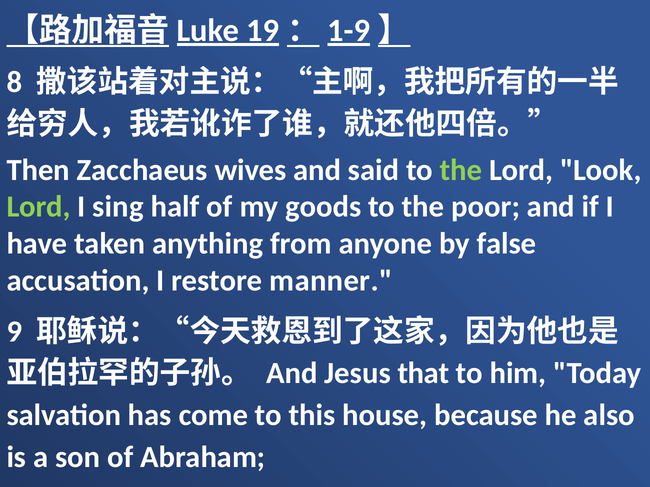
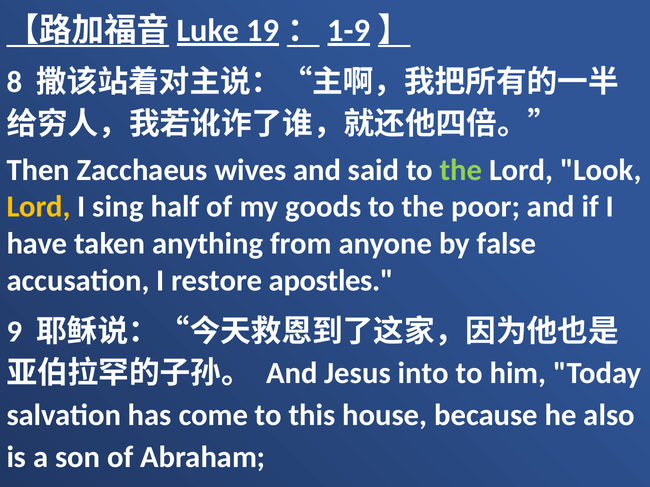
Lord at (38, 207) colour: light green -> yellow
manner: manner -> apostles
that: that -> into
